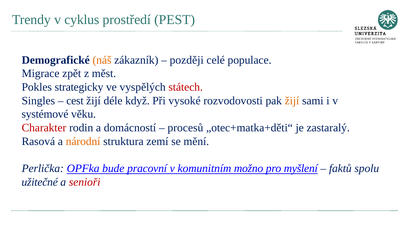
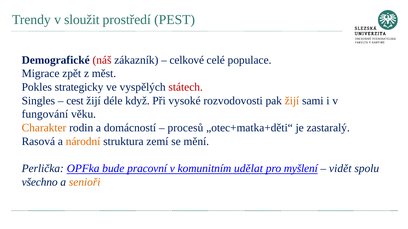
cyklus: cyklus -> sloužit
náš colour: orange -> red
později: později -> celkové
systémové: systémové -> fungování
Charakter colour: red -> orange
možno: možno -> udělat
faktů: faktů -> vidět
užitečné: užitečné -> všechno
senioři colour: red -> orange
